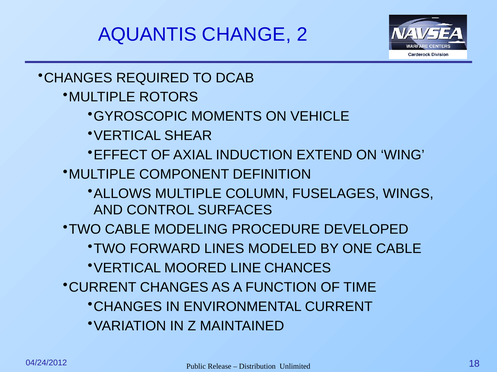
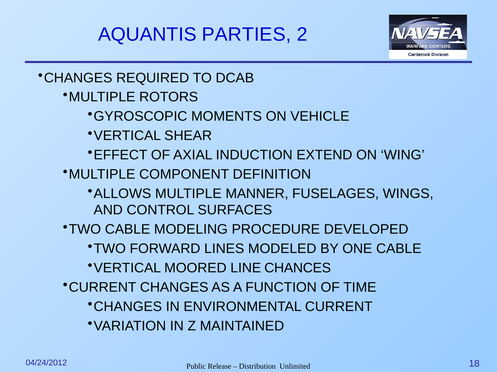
CHANGE: CHANGE -> PARTIES
COLUMN: COLUMN -> MANNER
